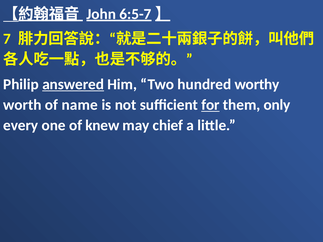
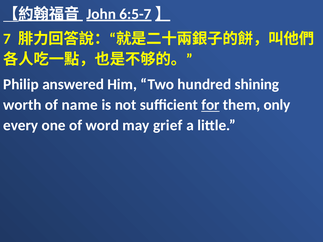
answered underline: present -> none
worthy: worthy -> shining
knew: knew -> word
chief: chief -> grief
